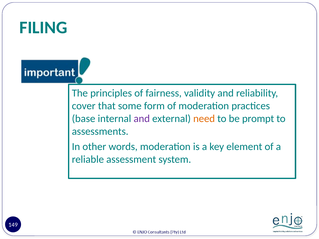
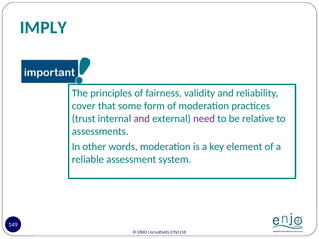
FILING: FILING -> IMPLY
base: base -> trust
need colour: orange -> purple
prompt: prompt -> relative
